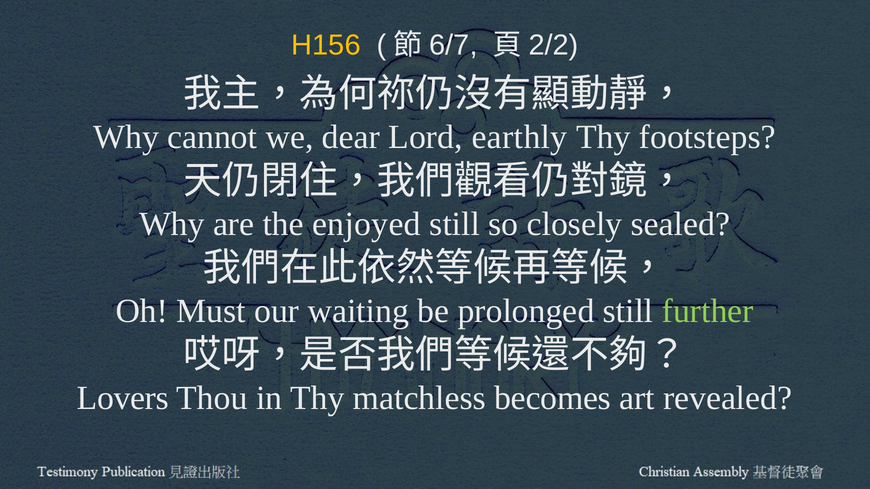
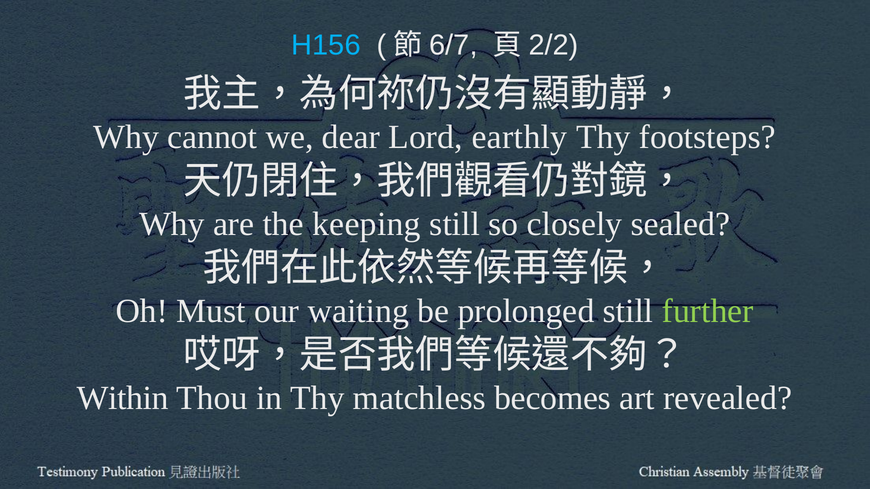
H156 colour: yellow -> light blue
enjoyed: enjoyed -> keeping
Lovers: Lovers -> Within
